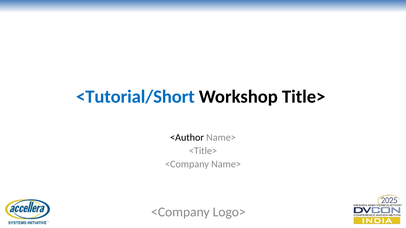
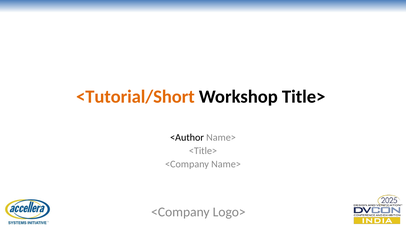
<Tutorial/Short colour: blue -> orange
